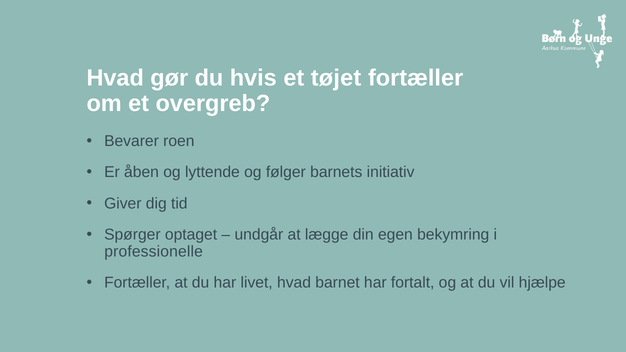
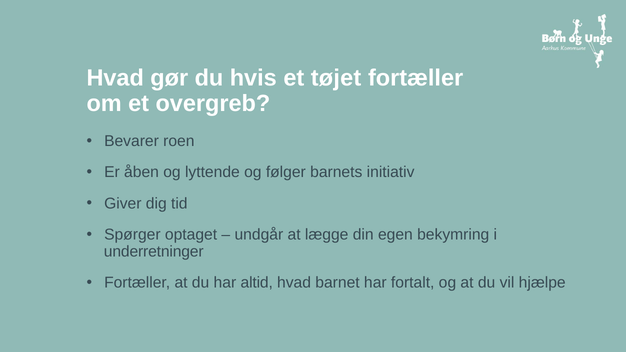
professionelle: professionelle -> underretninger
livet: livet -> altid
